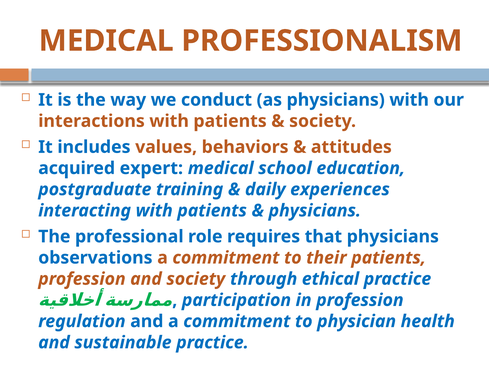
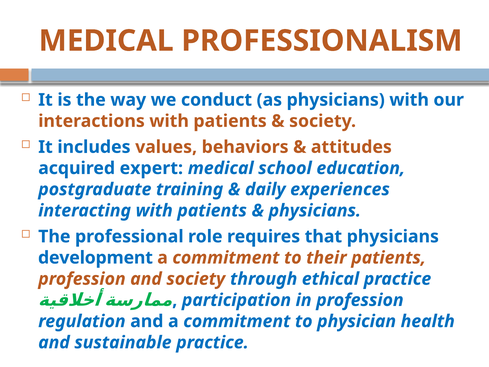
observations: observations -> development
